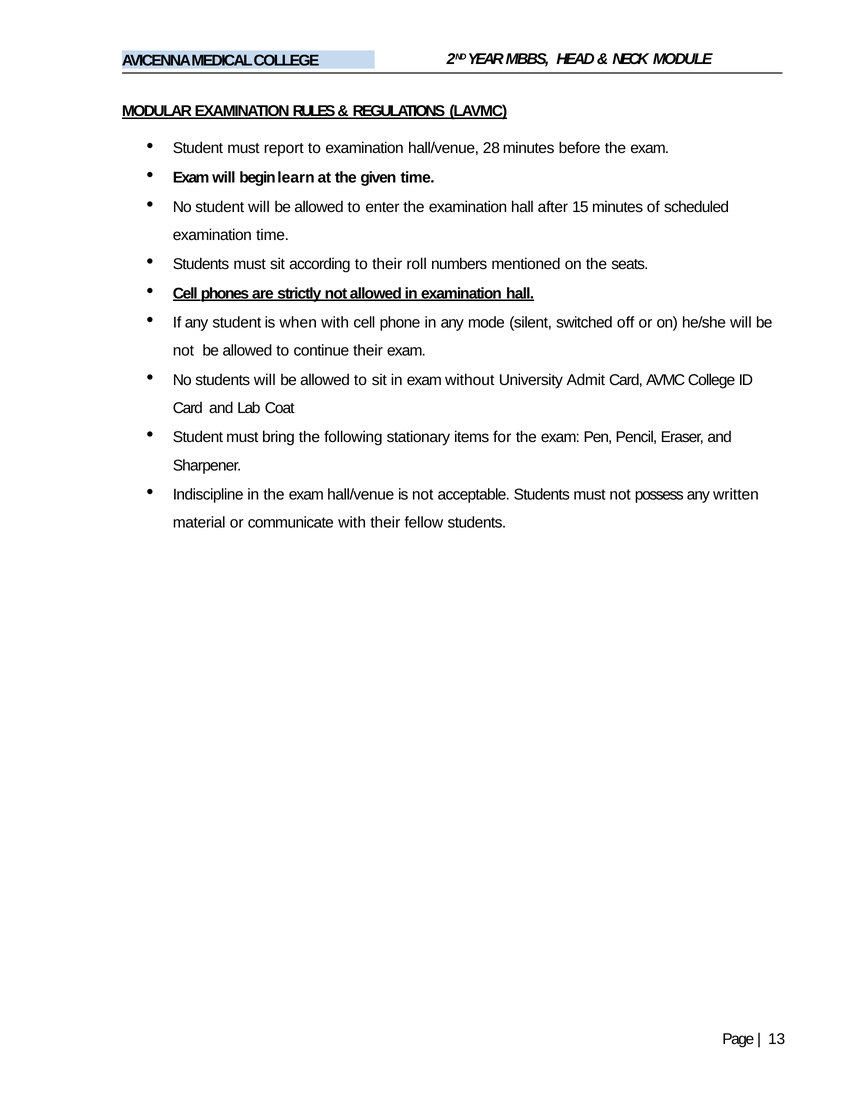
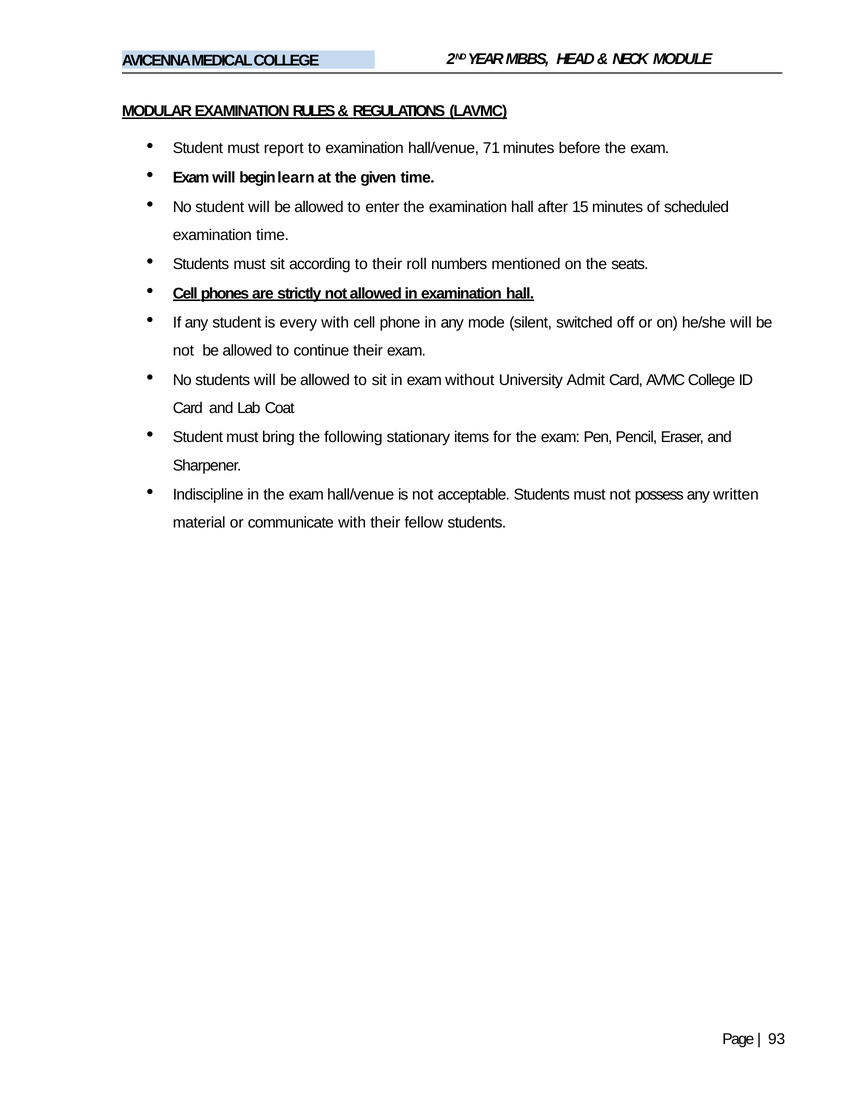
28: 28 -> 71
when: when -> every
13: 13 -> 93
